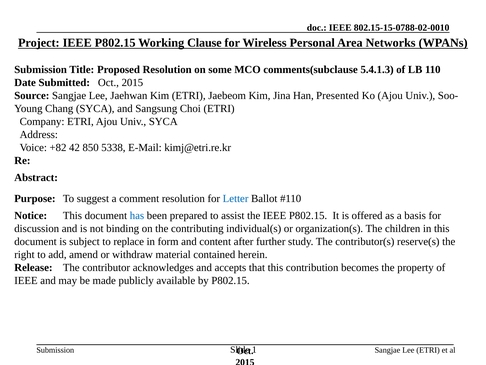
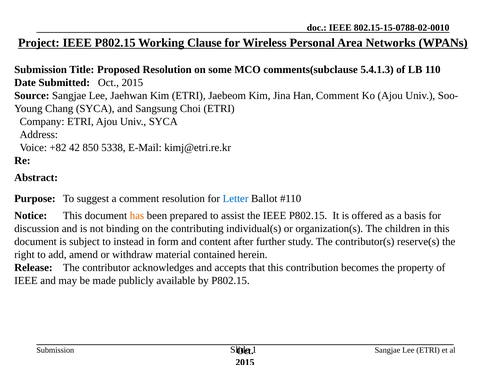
Han Presented: Presented -> Comment
has colour: blue -> orange
replace: replace -> instead
